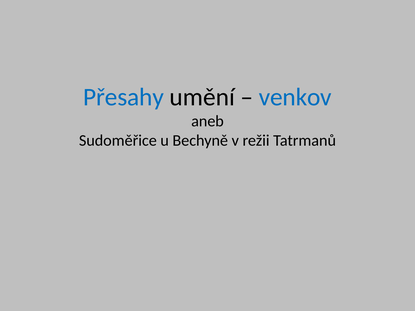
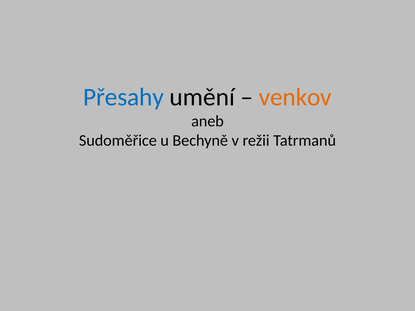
venkov colour: blue -> orange
